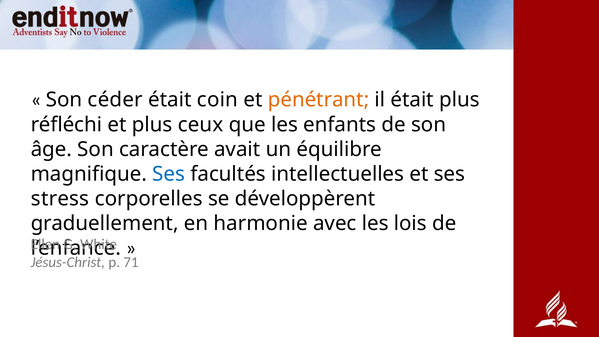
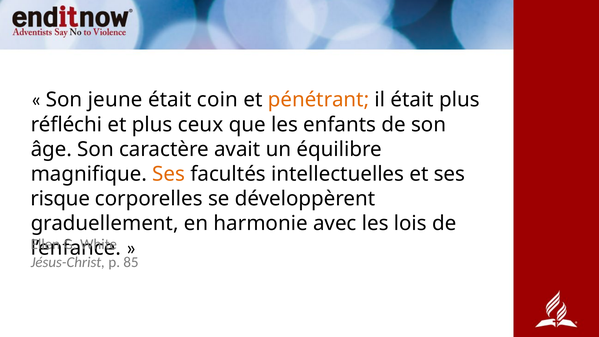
céder: céder -> jeune
Ses at (169, 174) colour: blue -> orange
stress: stress -> risque
71: 71 -> 85
